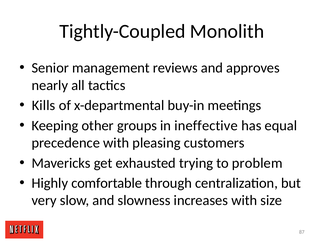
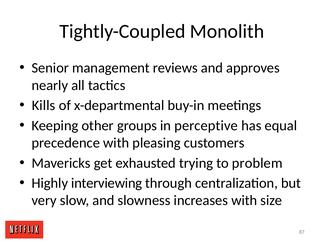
ineffective: ineffective -> perceptive
comfortable: comfortable -> interviewing
